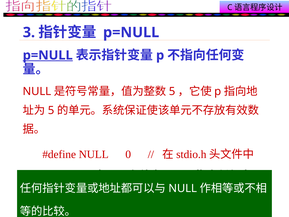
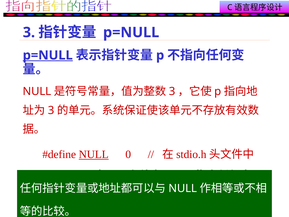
5 at (172, 91): 5 -> 3
5 at (51, 110): 5 -> 3
NULL at (94, 154) underline: none -> present
